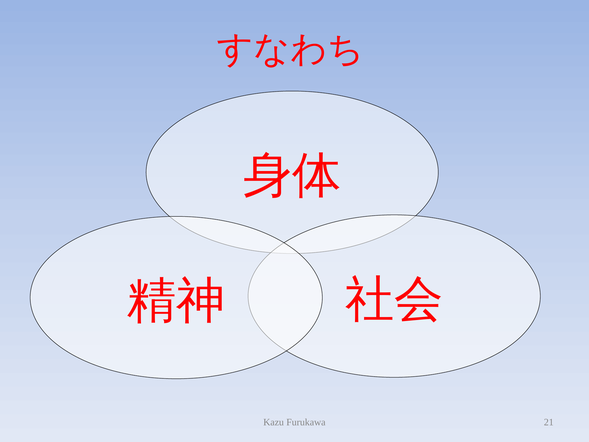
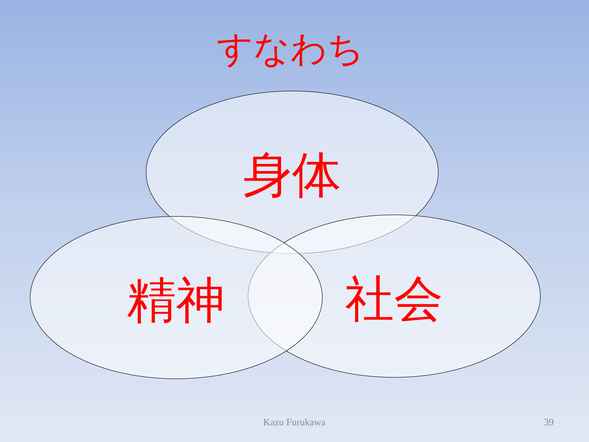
21: 21 -> 39
